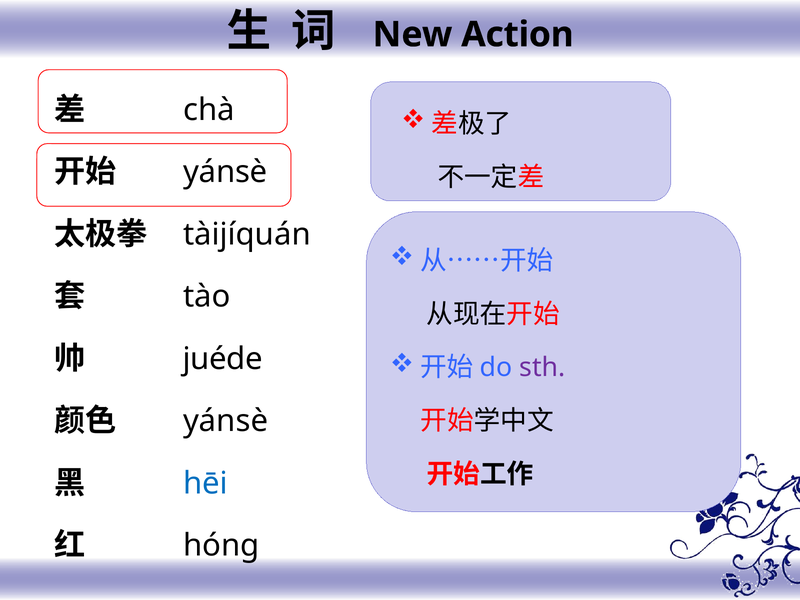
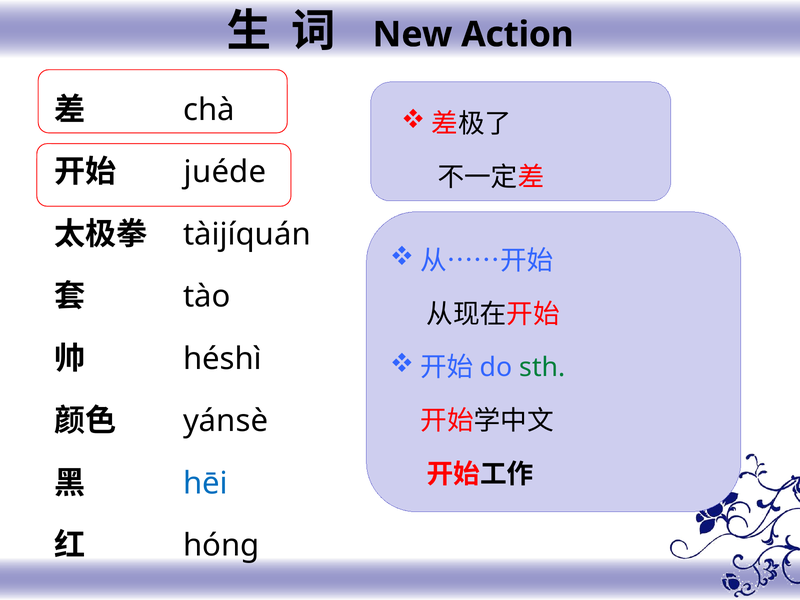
yánsè at (225, 172): yánsè -> juéde
juéde: juéde -> héshì
sth colour: purple -> green
